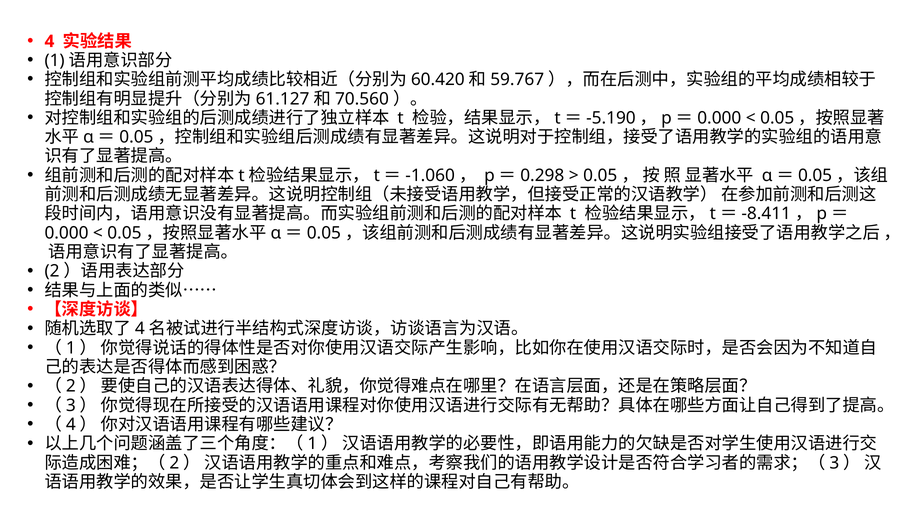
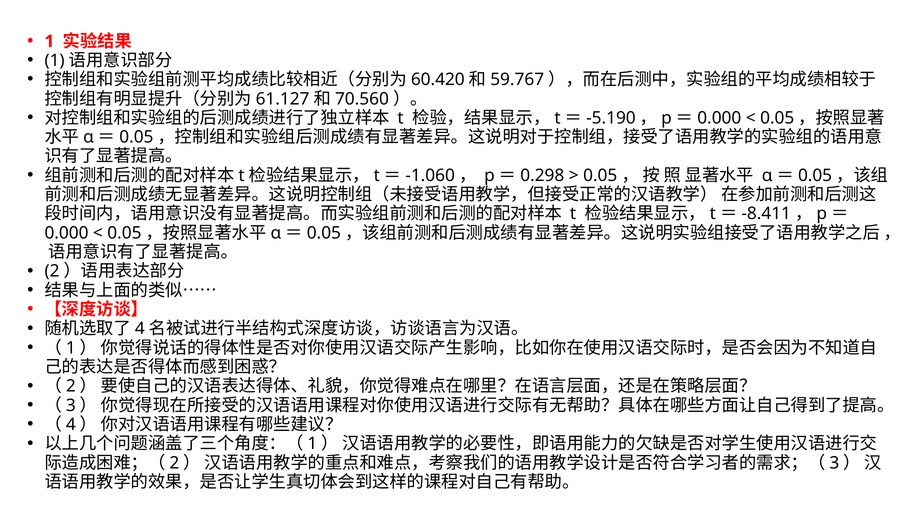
4: 4 -> 1
